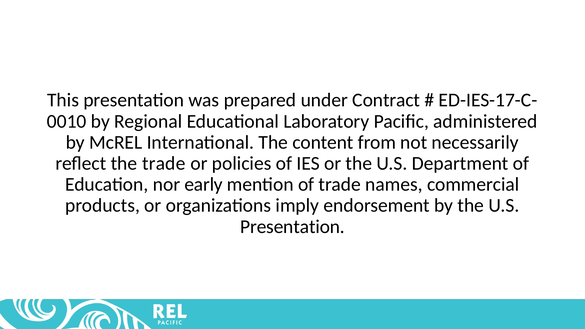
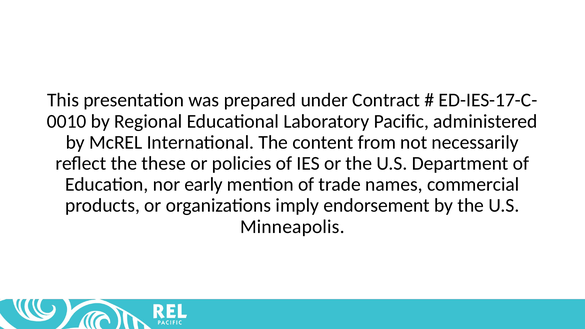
the trade: trade -> these
Presentation at (292, 227): Presentation -> Minneapolis
